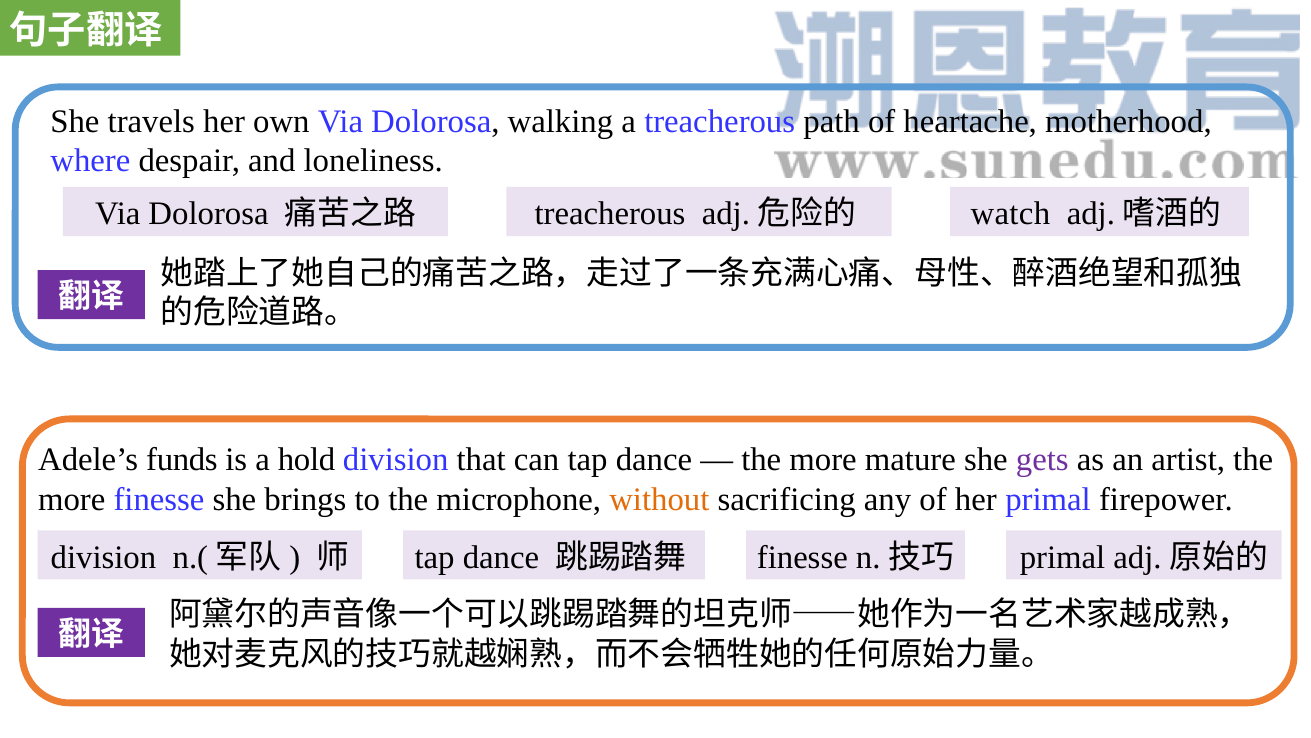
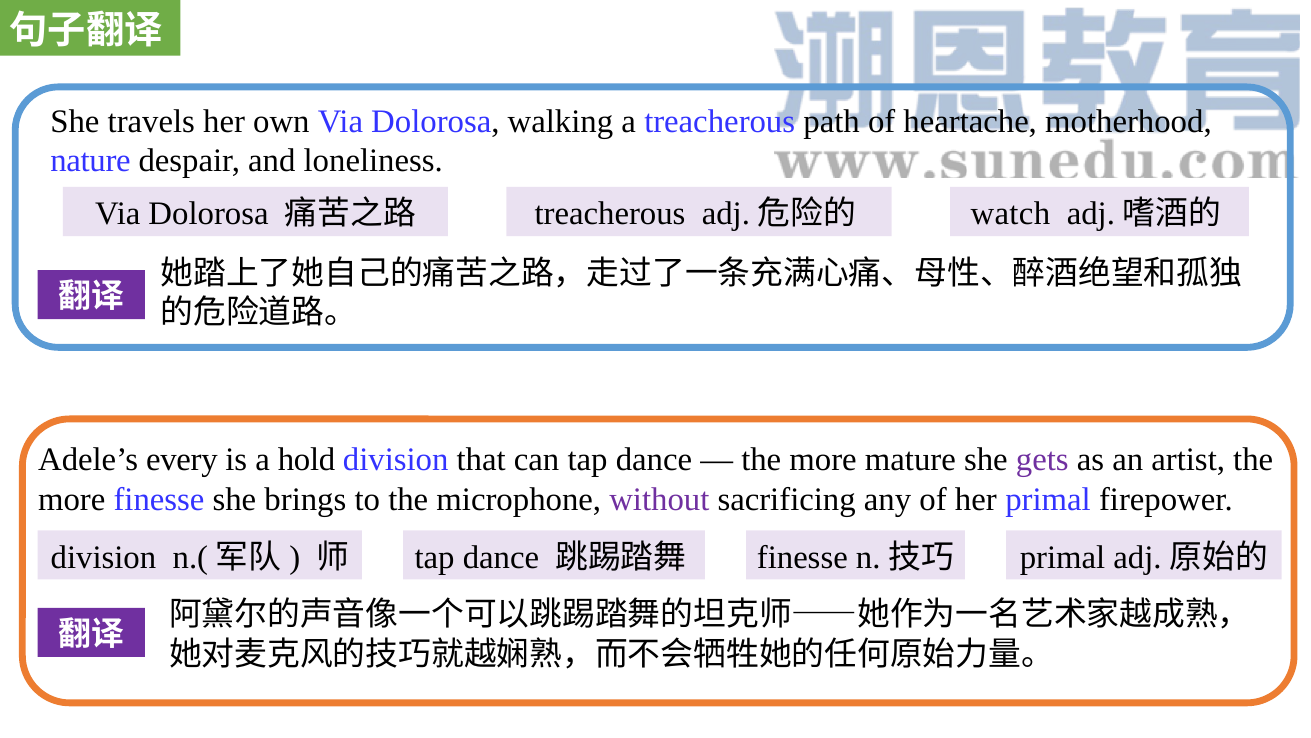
where: where -> nature
funds: funds -> every
without colour: orange -> purple
